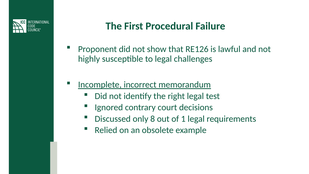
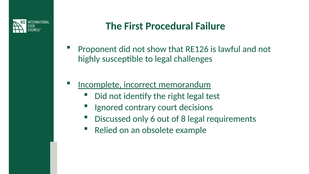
8: 8 -> 6
1: 1 -> 8
